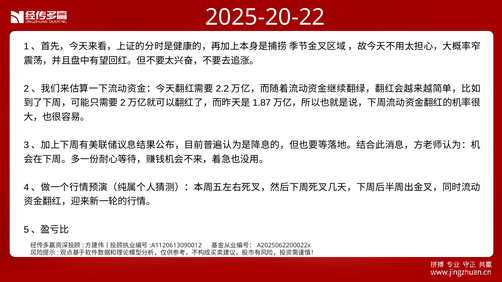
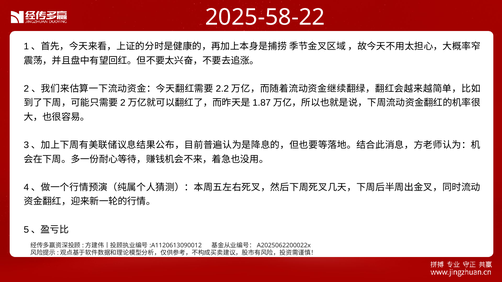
2025-20-22: 2025-20-22 -> 2025-58-22
